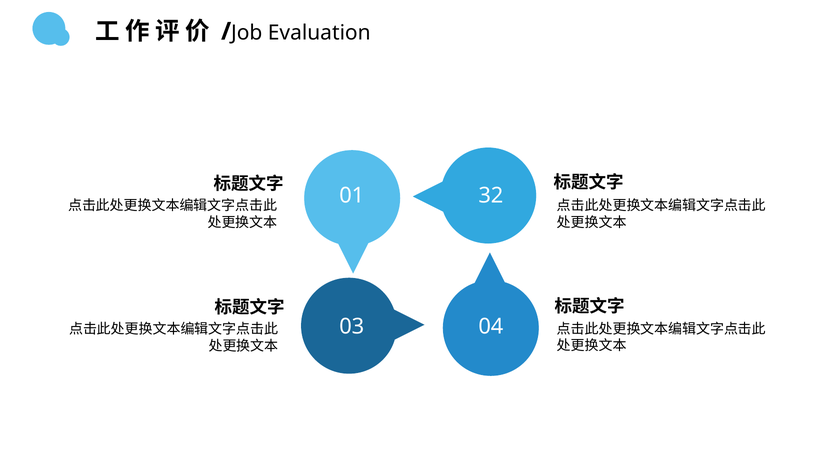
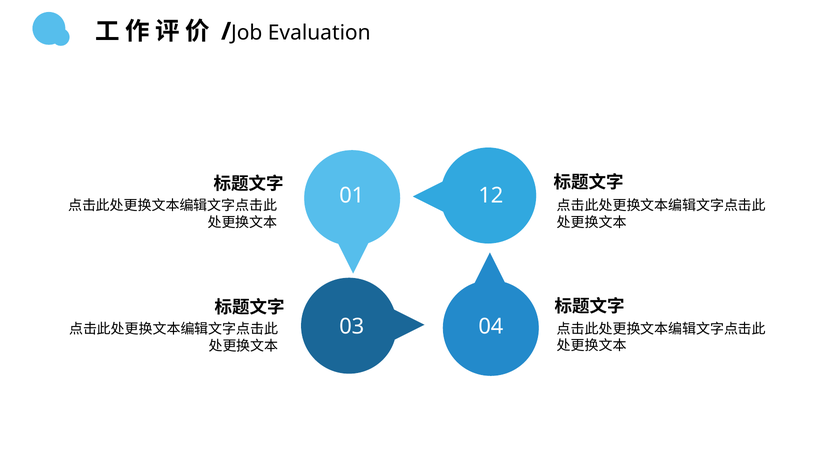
32: 32 -> 12
